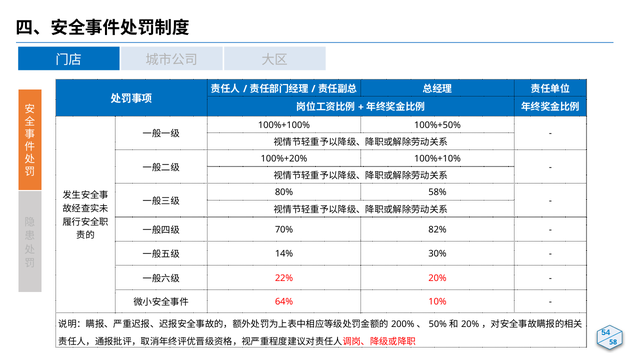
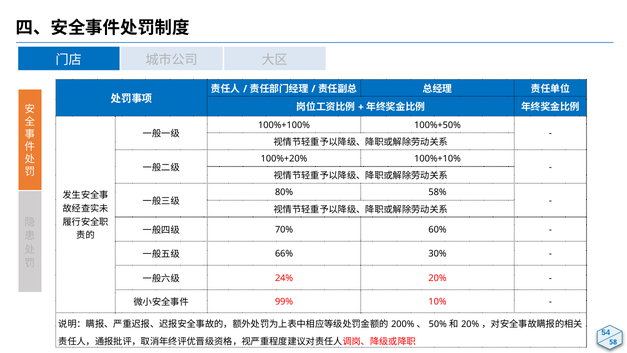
82%: 82% -> 60%
14%: 14% -> 66%
22%: 22% -> 24%
64%: 64% -> 99%
